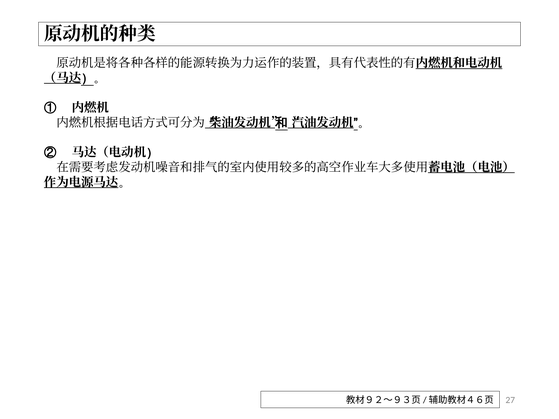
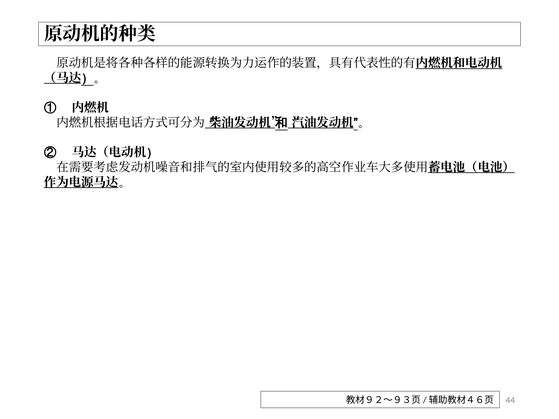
27: 27 -> 44
